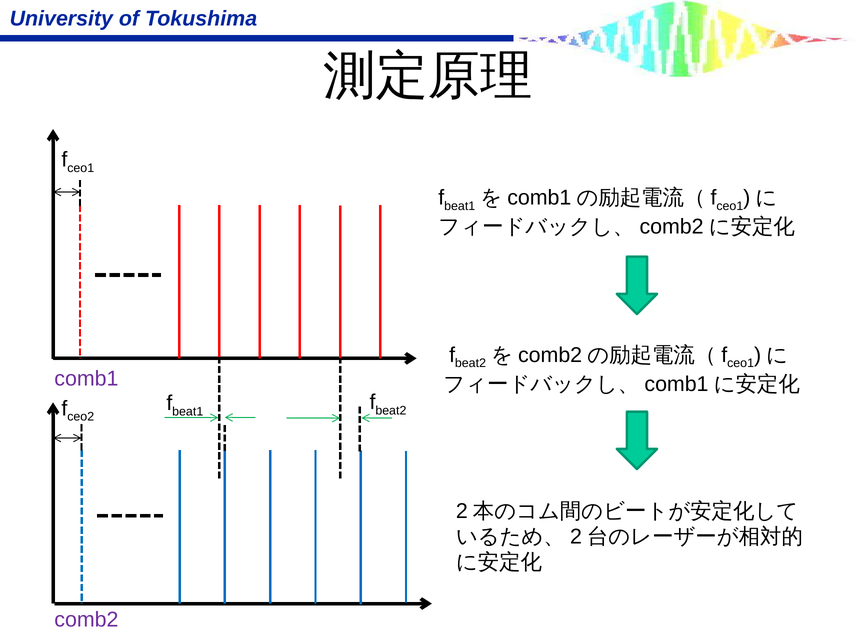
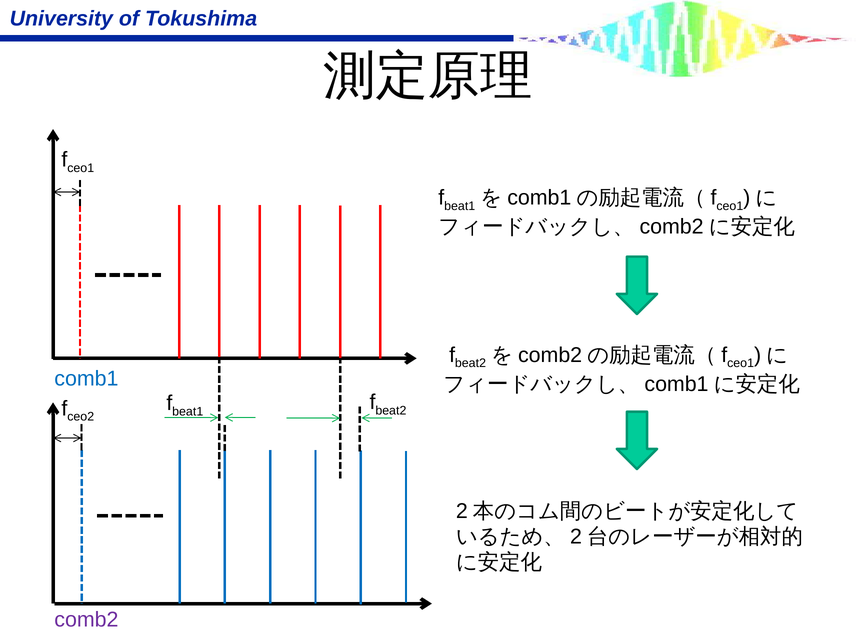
comb1 colour: purple -> blue
